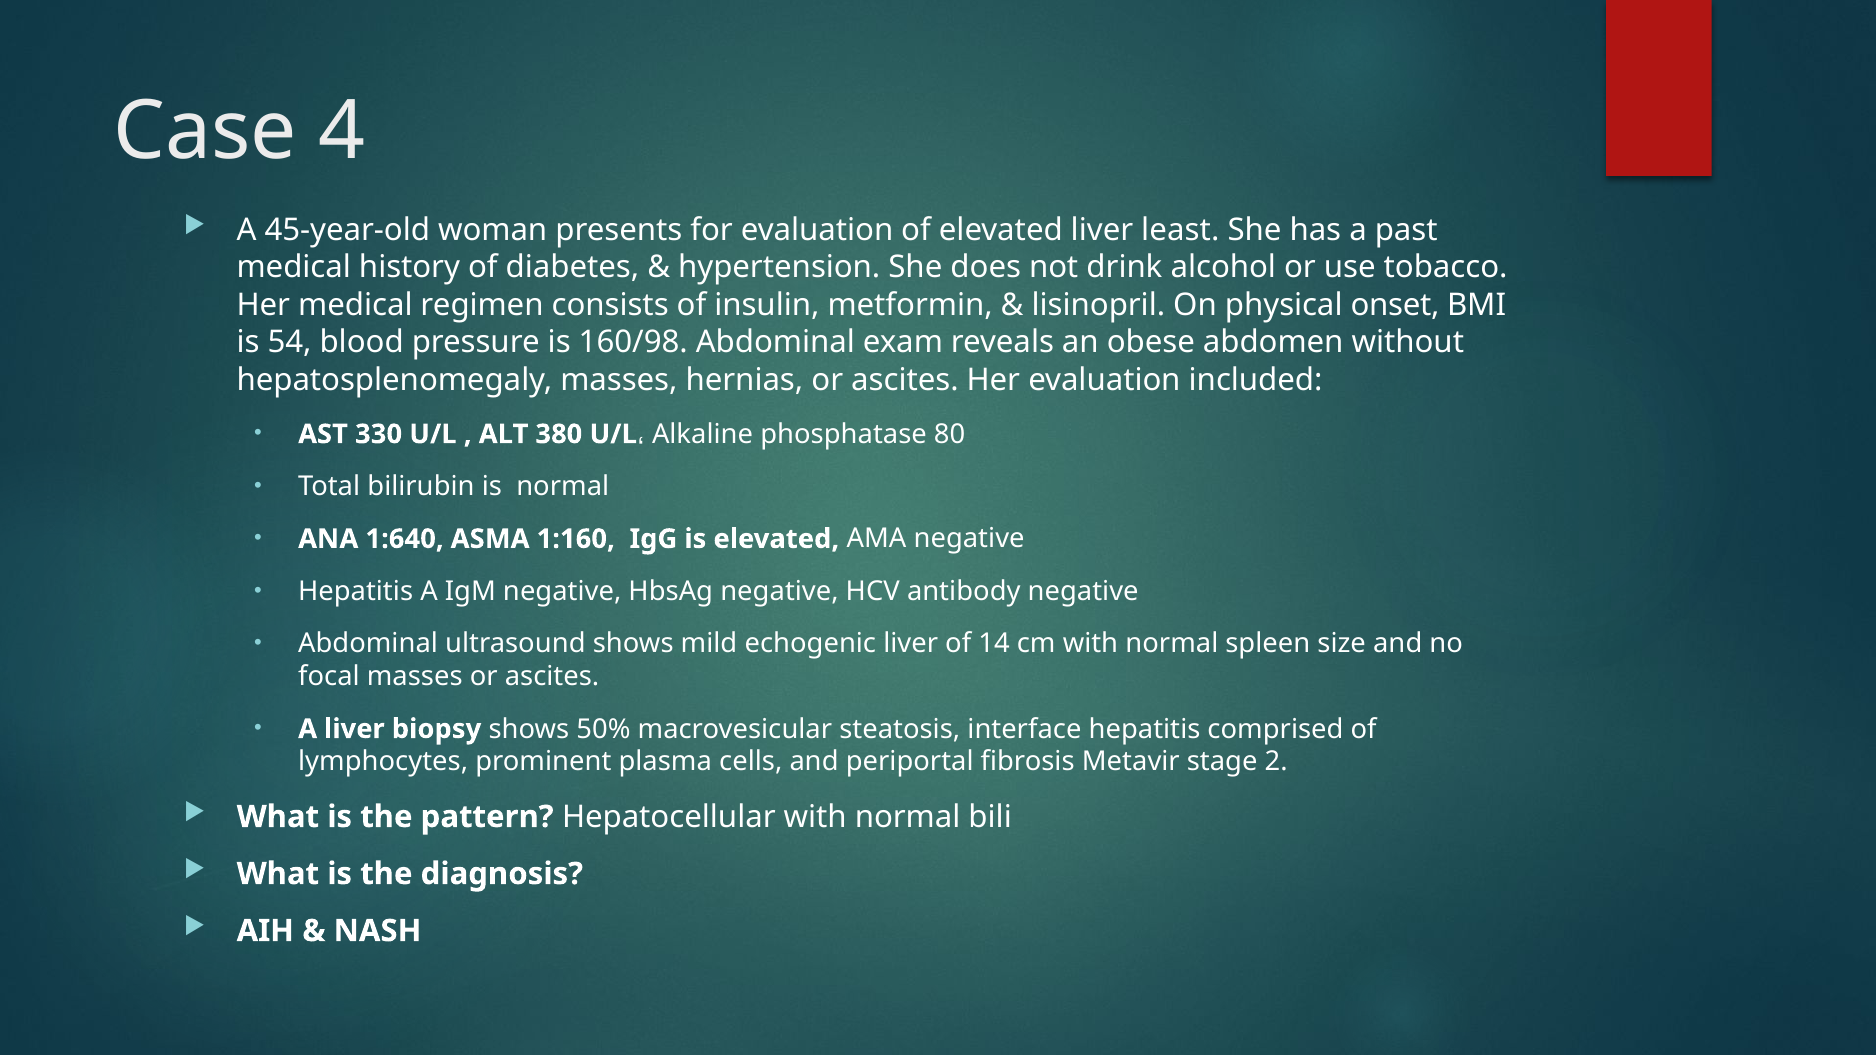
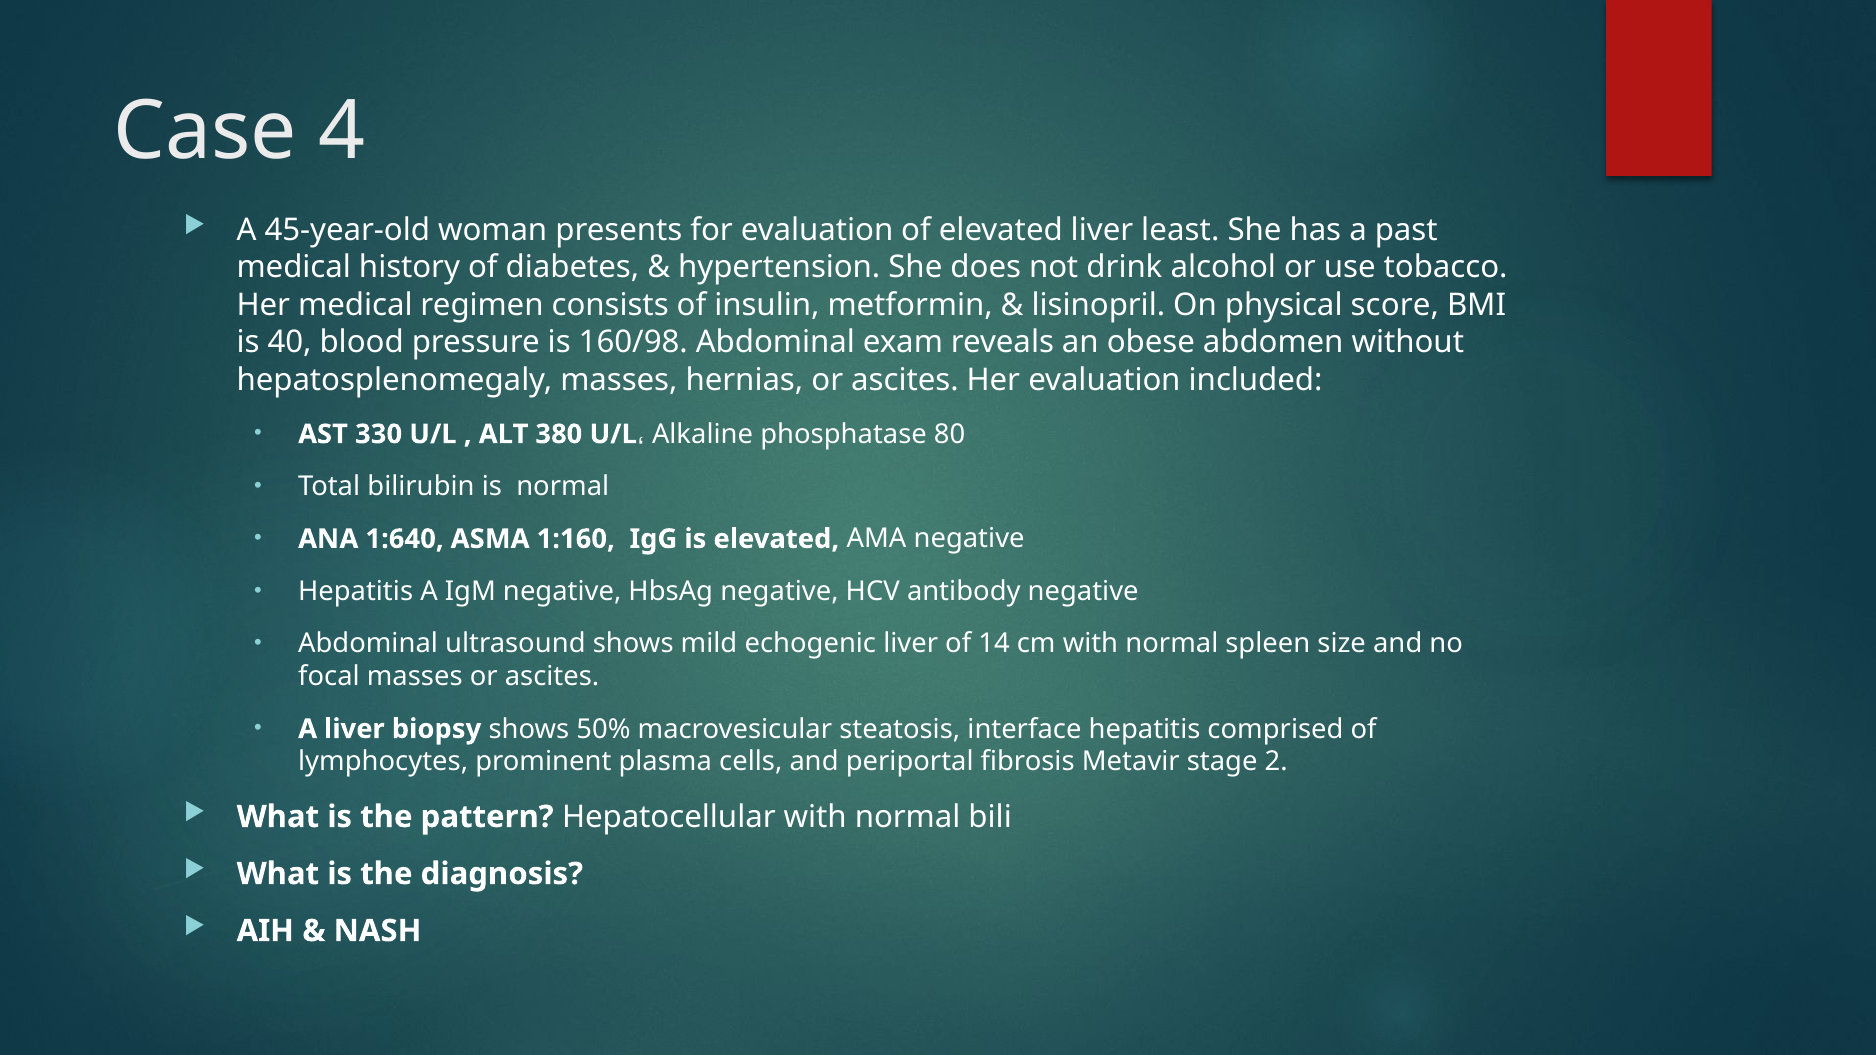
onset: onset -> score
54: 54 -> 40
